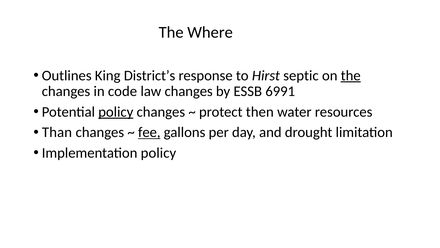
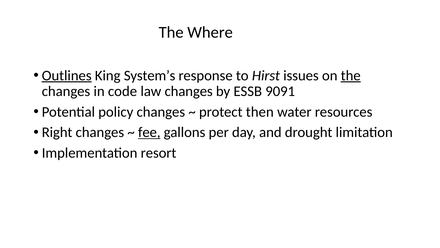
Outlines underline: none -> present
District’s: District’s -> System’s
septic: septic -> issues
6991: 6991 -> 9091
policy at (116, 112) underline: present -> none
Than: Than -> Right
Implementation policy: policy -> resort
